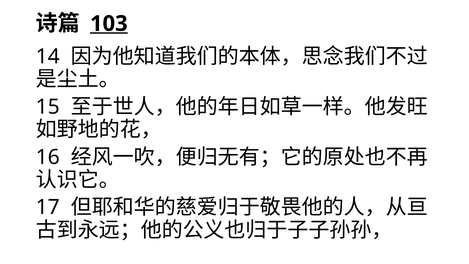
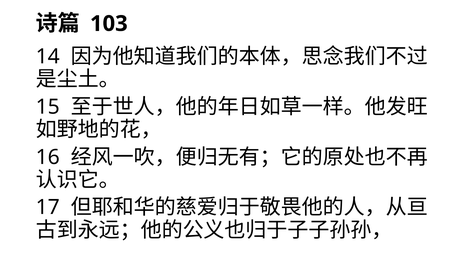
103 underline: present -> none
